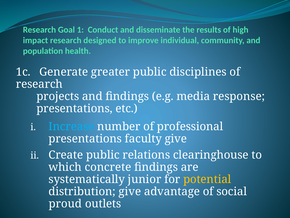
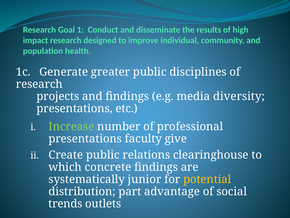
response: response -> diversity
Increase colour: light blue -> light green
distribution give: give -> part
proud: proud -> trends
